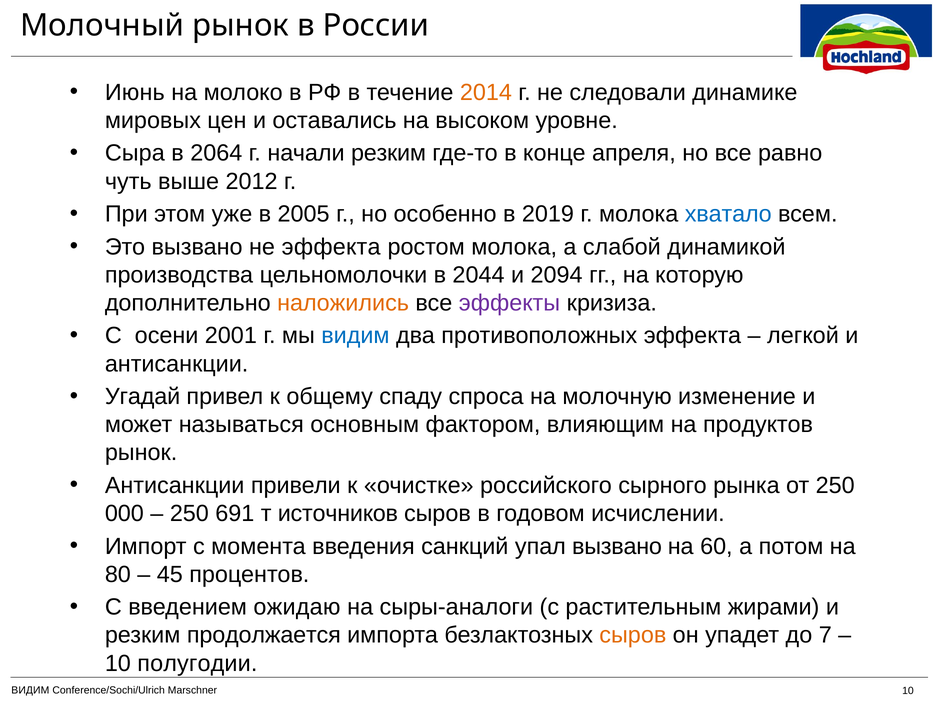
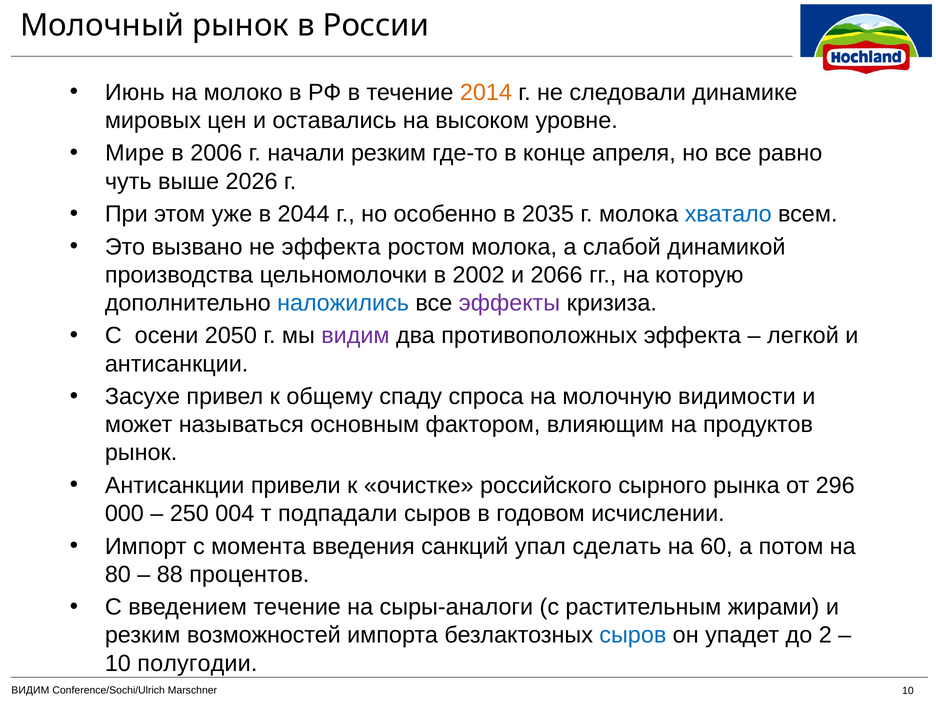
Сыра: Сыра -> Мире
2064: 2064 -> 2006
2012: 2012 -> 2026
2005: 2005 -> 2044
2019: 2019 -> 2035
2044: 2044 -> 2002
2094: 2094 -> 2066
наложились colour: orange -> blue
2001: 2001 -> 2050
видим at (355, 336) colour: blue -> purple
Угадай: Угадай -> Засухе
изменение: изменение -> видимости
от 250: 250 -> 296
691: 691 -> 004
источников: источников -> подпадали
упал вызвано: вызвано -> сделать
45: 45 -> 88
введением ожидаю: ожидаю -> течение
продолжается: продолжается -> возможностей
сыров at (633, 635) colour: orange -> blue
7: 7 -> 2
